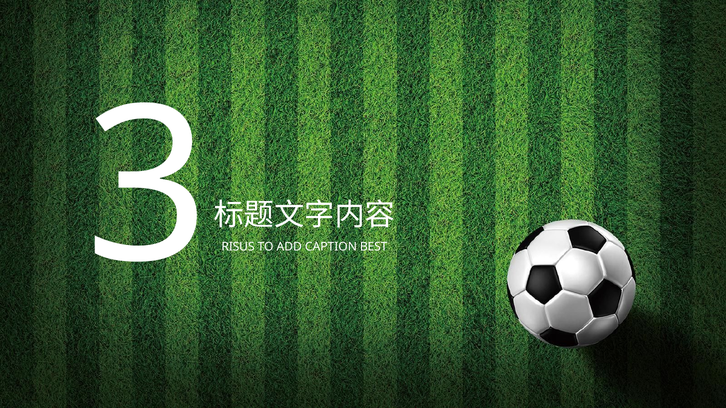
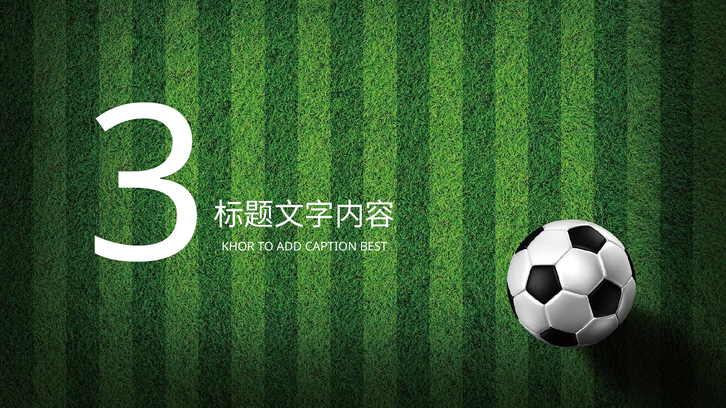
RISUS: RISUS -> KHOR
